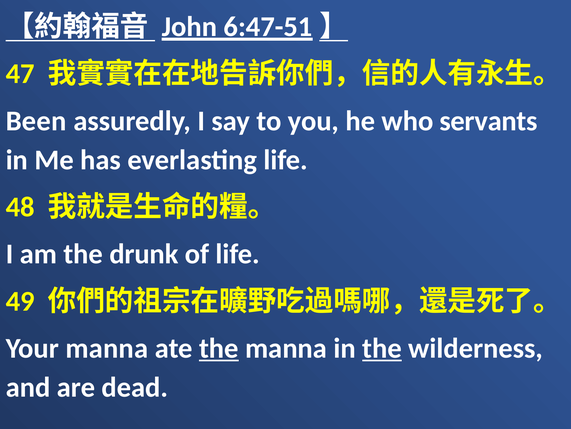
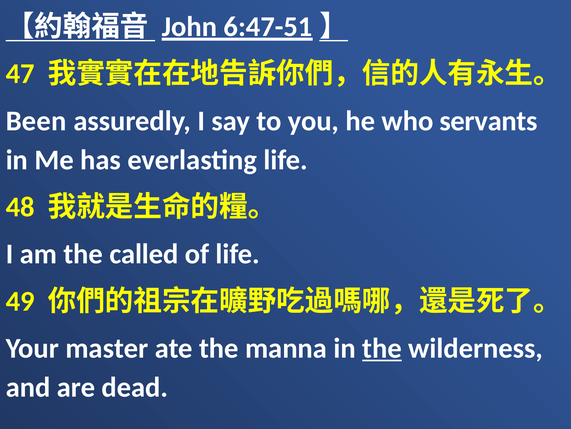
drunk: drunk -> called
Your manna: manna -> master
the at (219, 348) underline: present -> none
